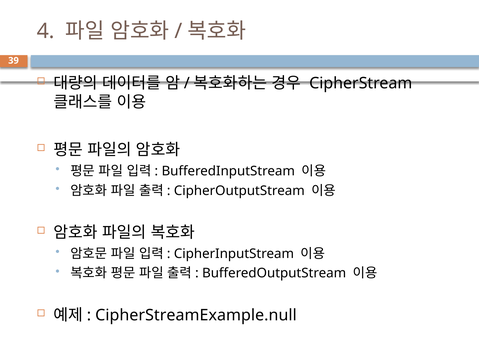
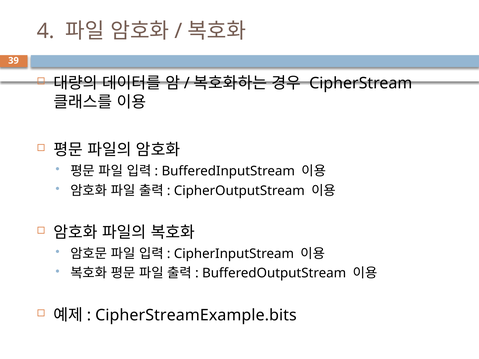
CipherStreamExample.null: CipherStreamExample.null -> CipherStreamExample.bits
